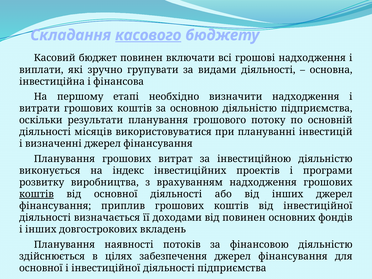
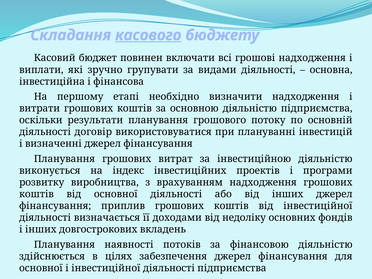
місяців: місяців -> договір
коштів at (36, 194) underline: present -> none
від повинен: повинен -> недоліку
